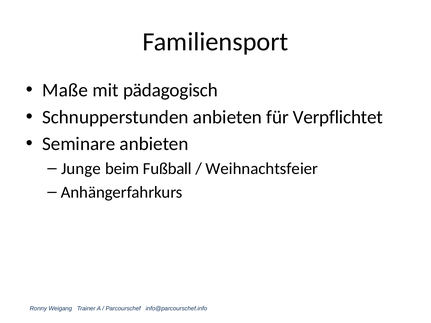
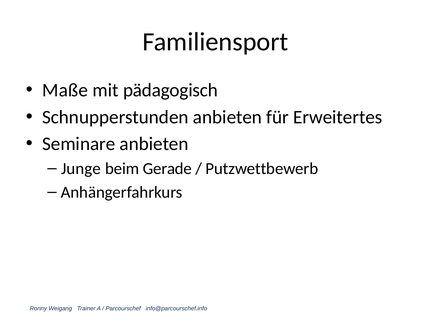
Verpflichtet: Verpflichtet -> Erweitertes
Fußball: Fußball -> Gerade
Weihnachtsfeier: Weihnachtsfeier -> Putzwettbewerb
